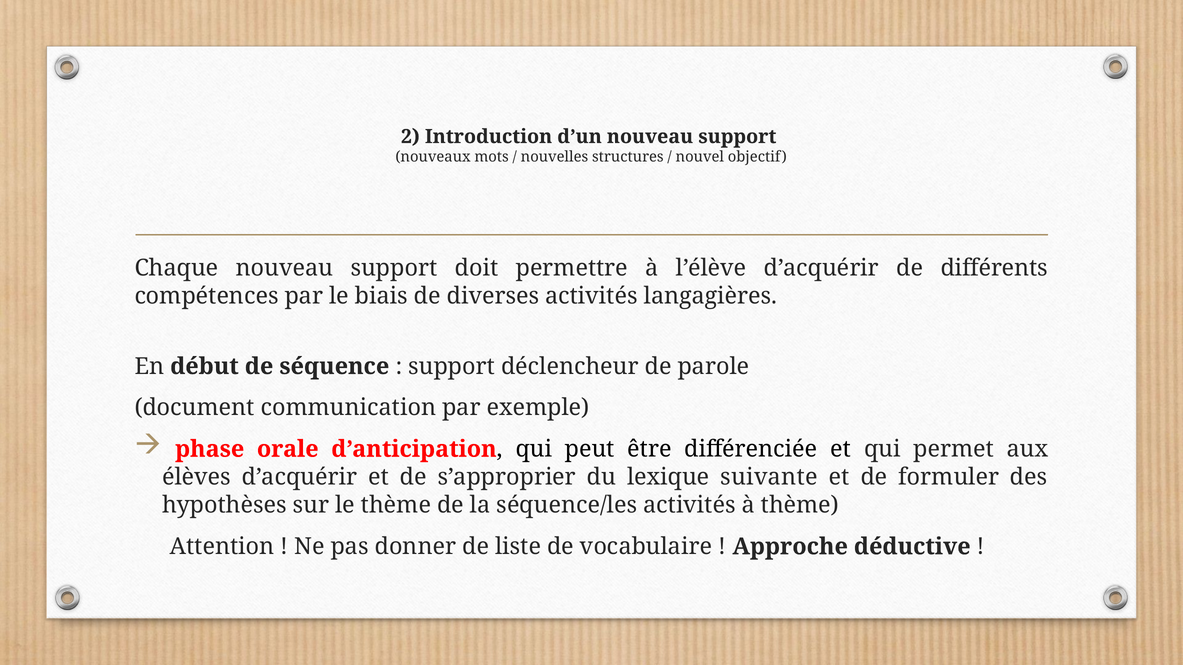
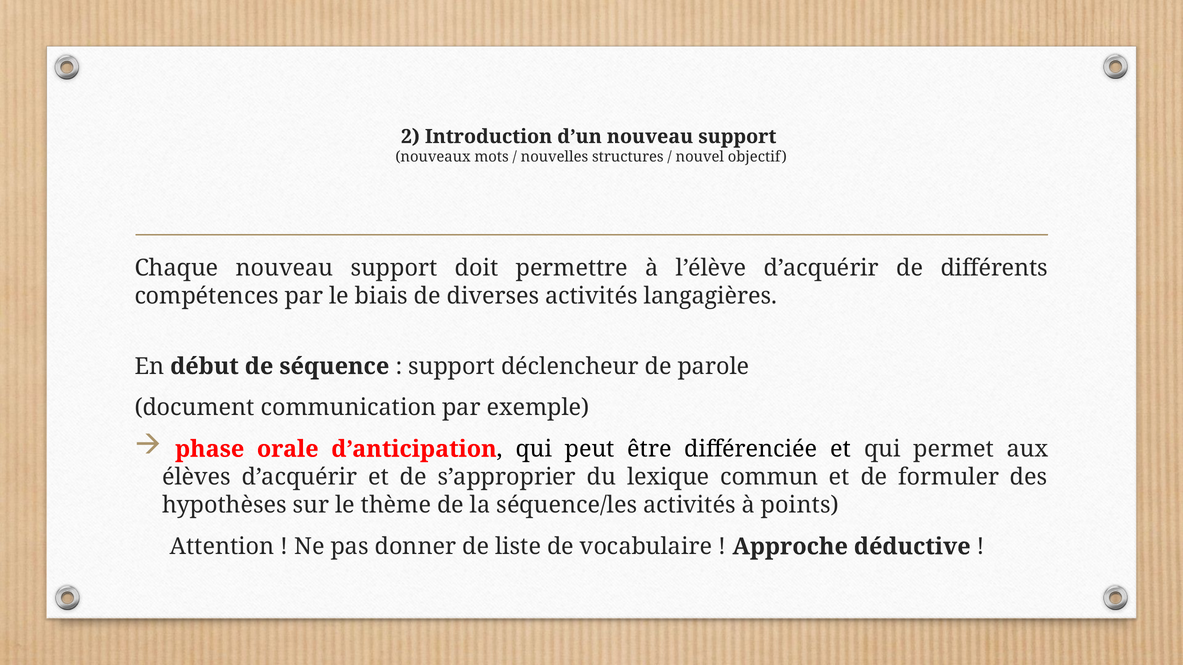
suivante: suivante -> commun
à thème: thème -> points
